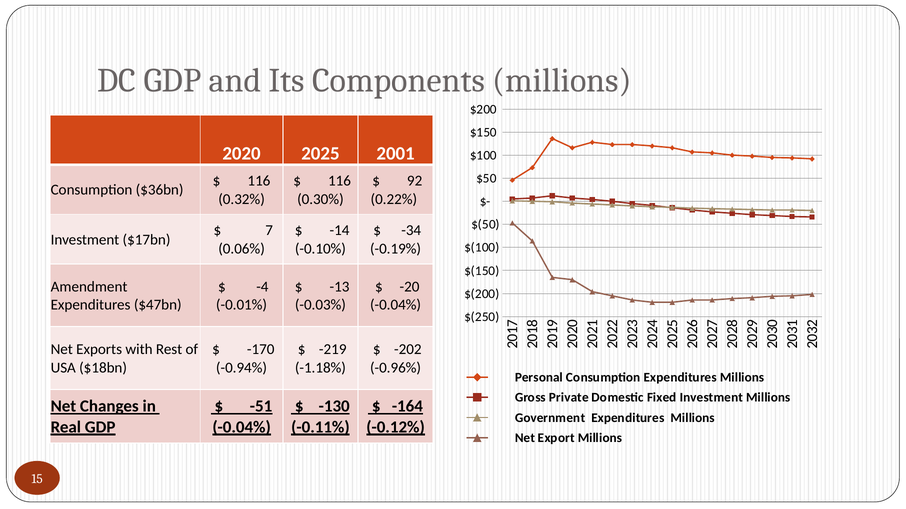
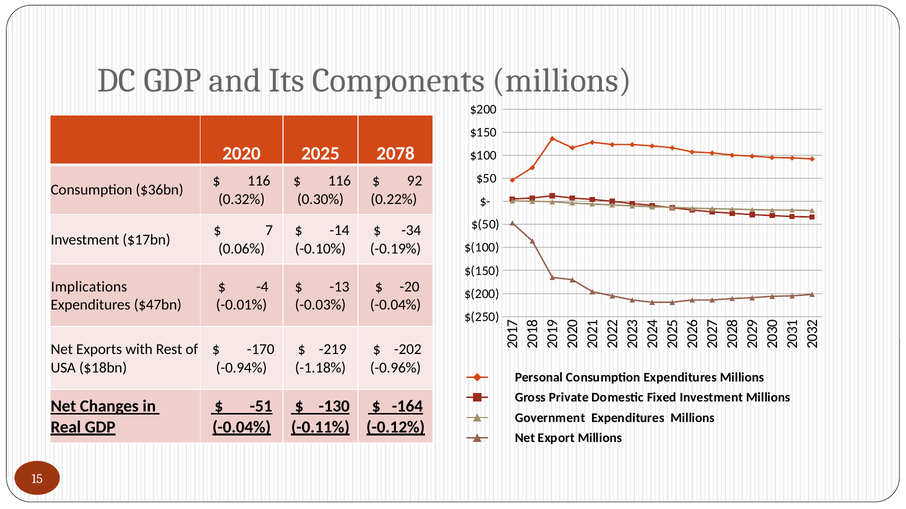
2001: 2001 -> 2078
Amendment: Amendment -> Implications
